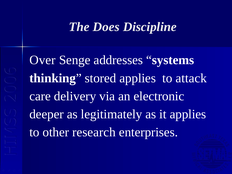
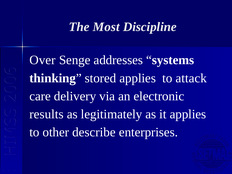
Does: Does -> Most
deeper: deeper -> results
research: research -> describe
